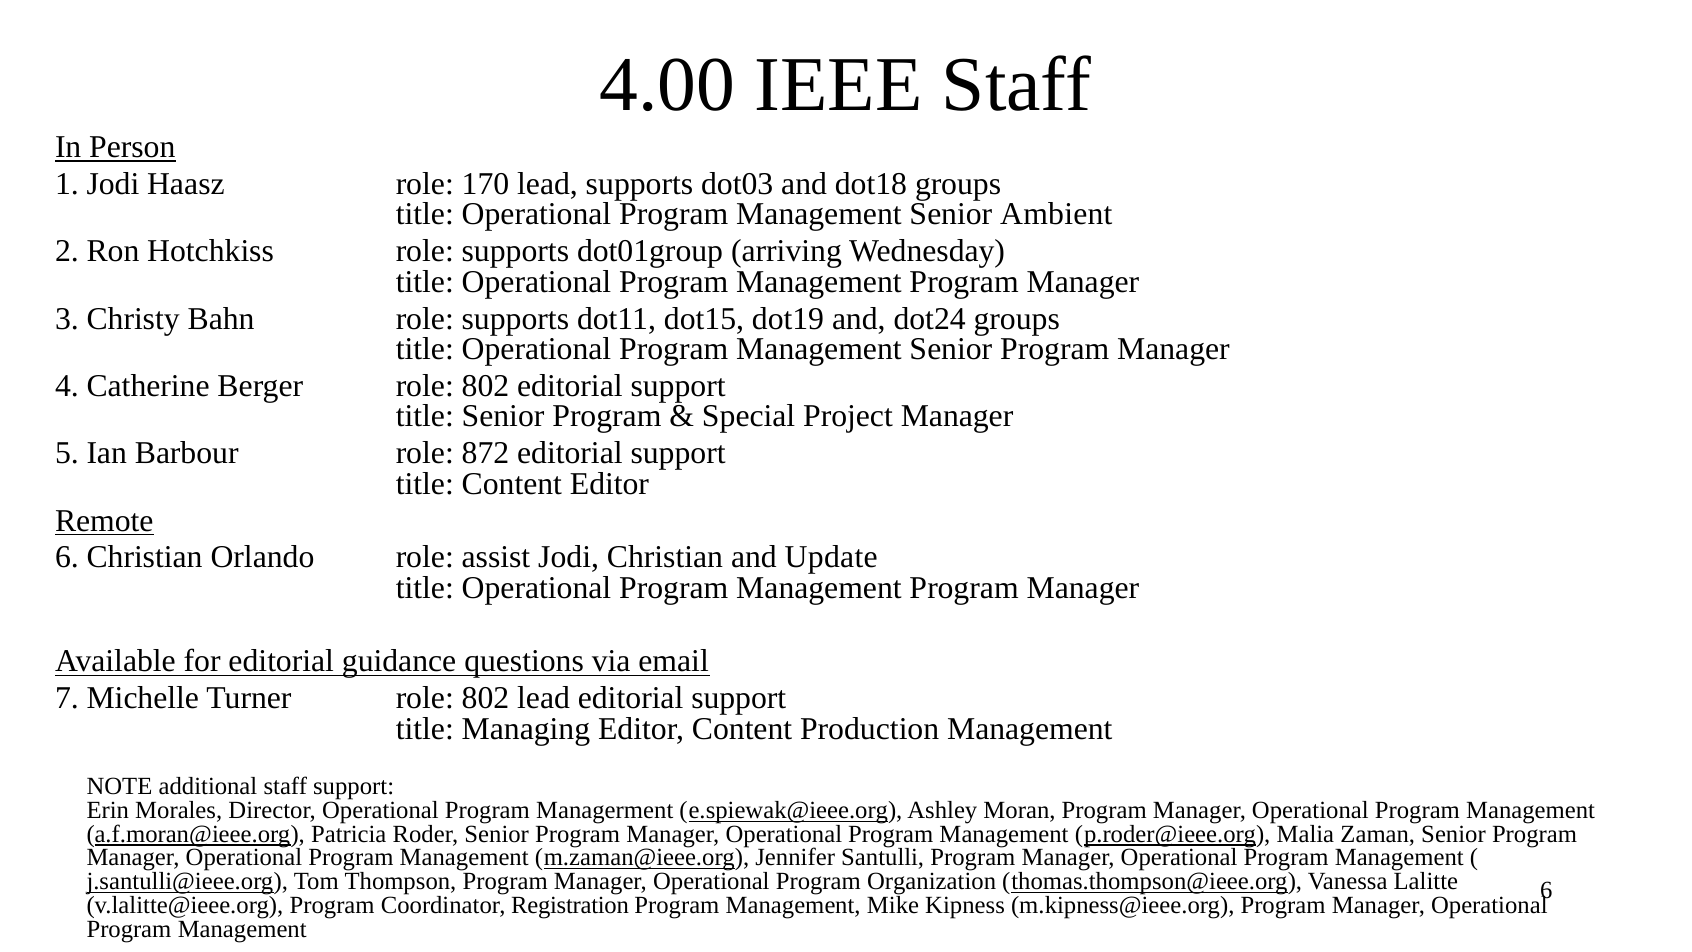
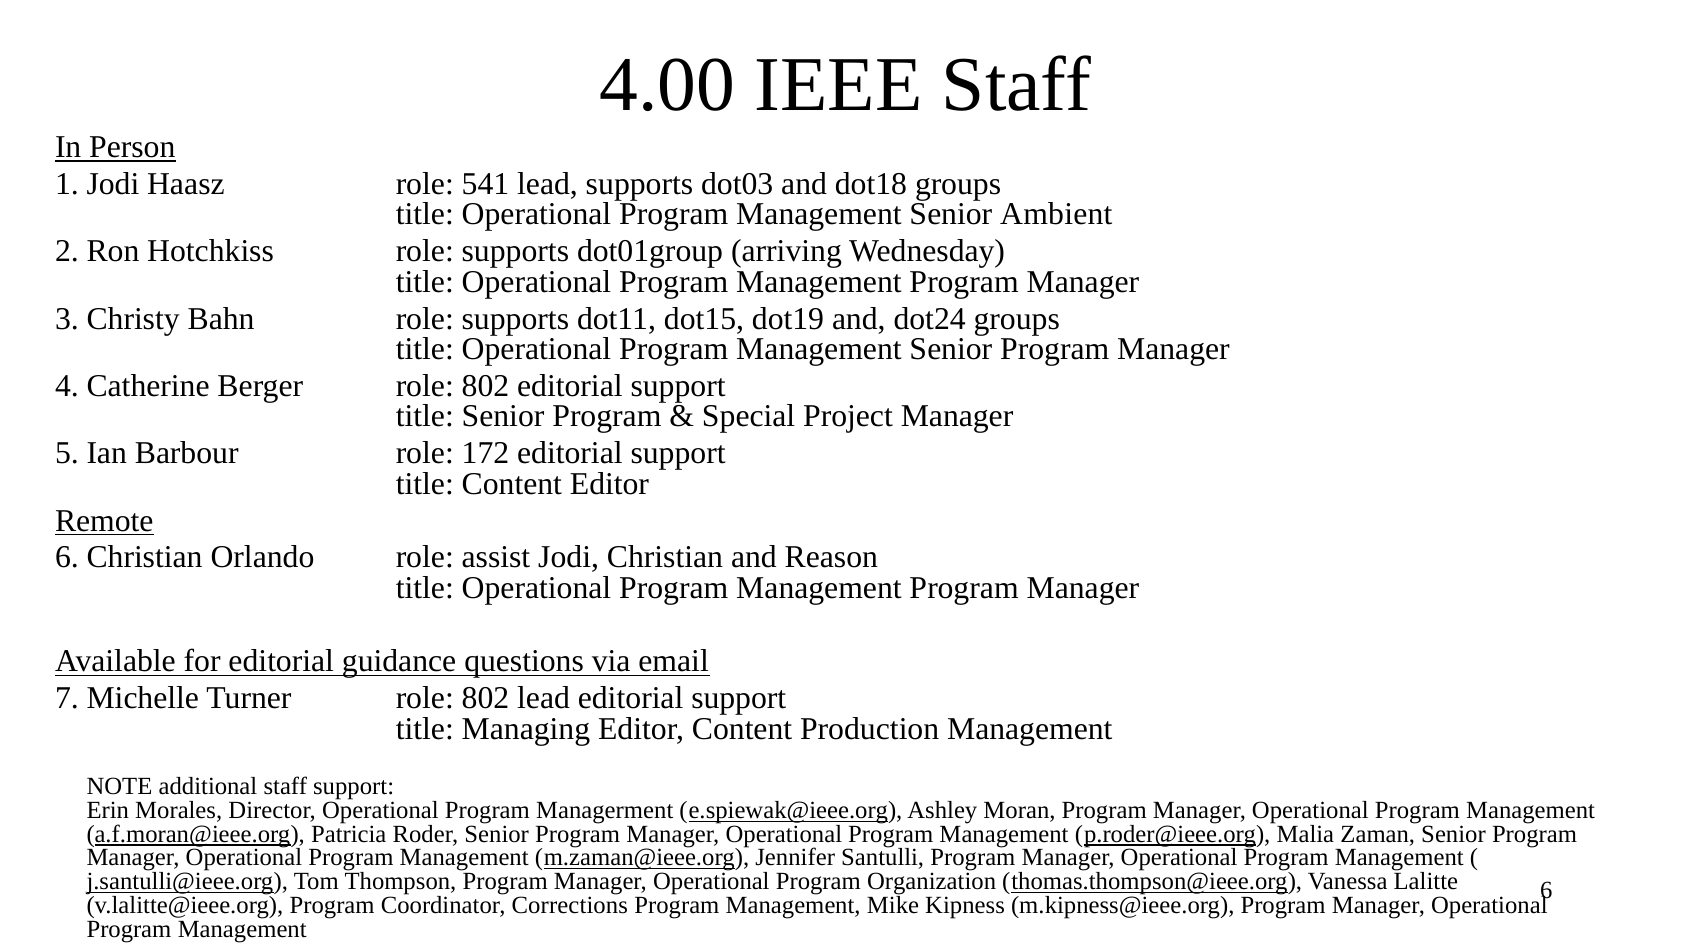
170: 170 -> 541
872: 872 -> 172
Update: Update -> Reason
Registration: Registration -> Corrections
